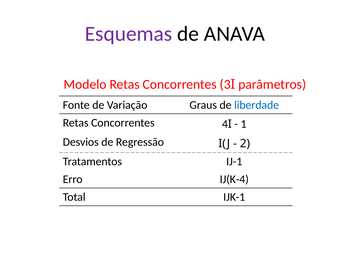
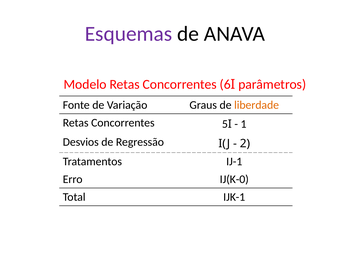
3: 3 -> 6
liberdade colour: blue -> orange
4: 4 -> 5
IJ(K-4: IJ(K-4 -> IJ(K-0
